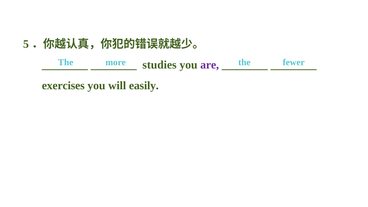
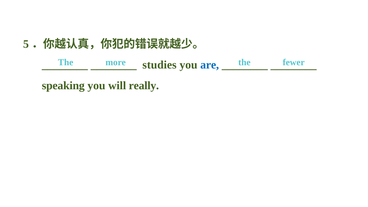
are colour: purple -> blue
exercises: exercises -> speaking
easily: easily -> really
